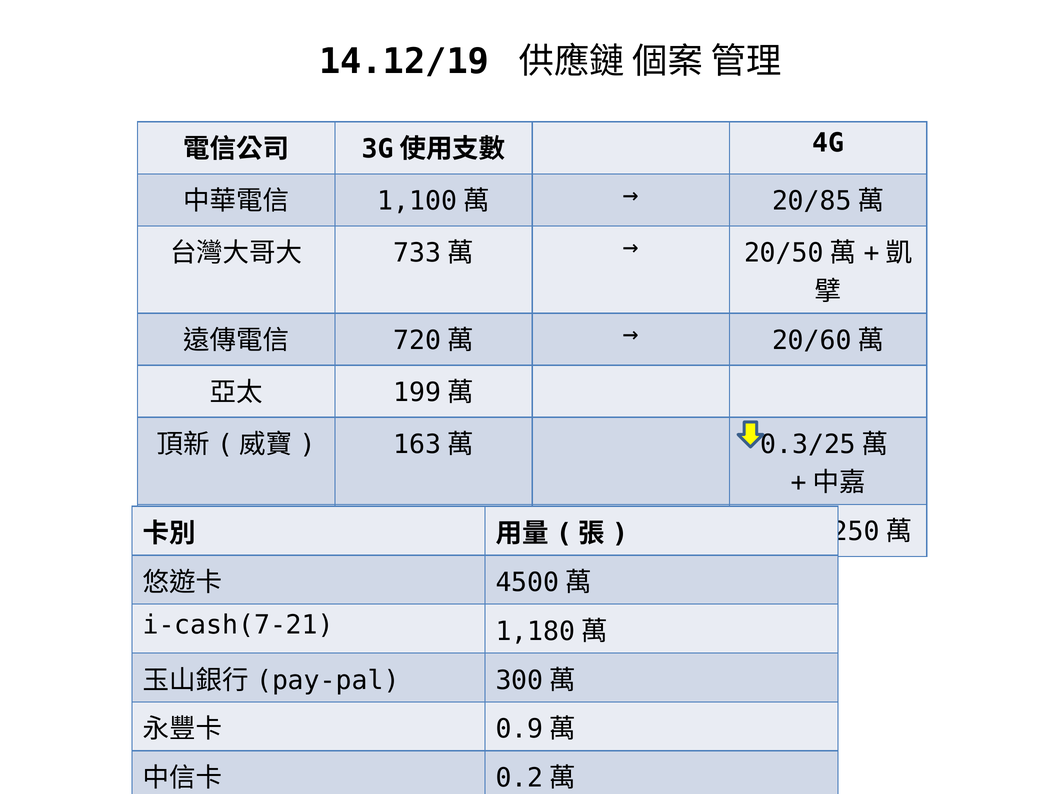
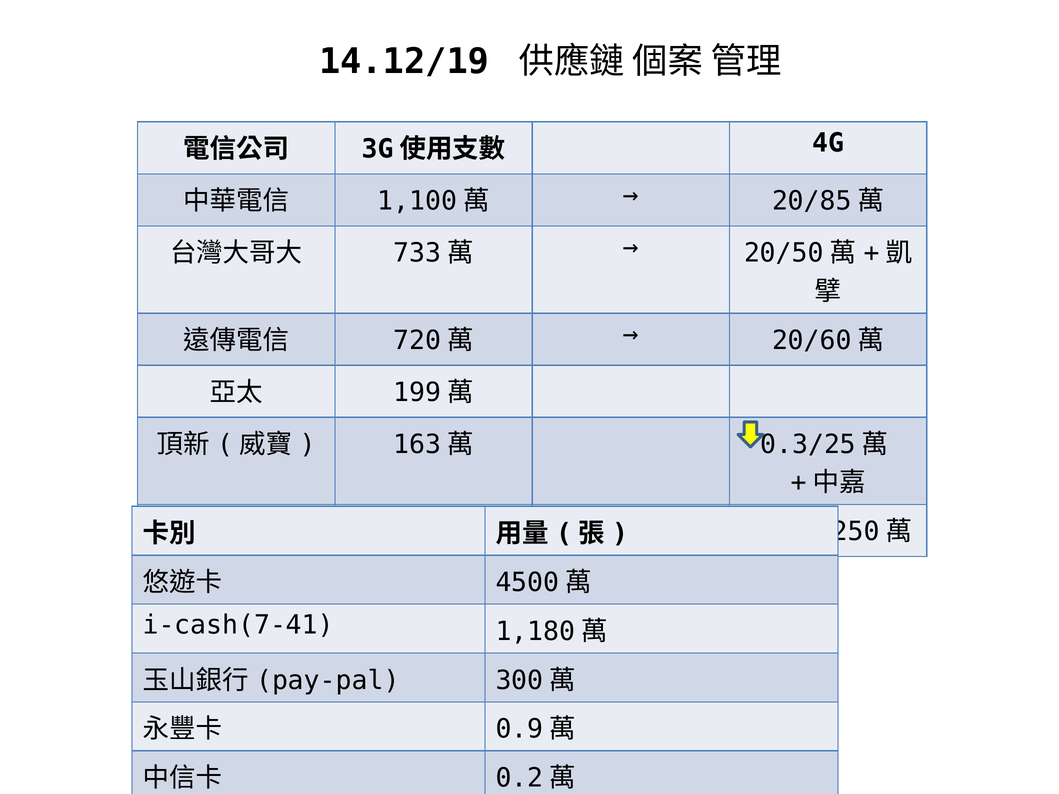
i-cash(7-21: i-cash(7-21 -> i-cash(7-41
